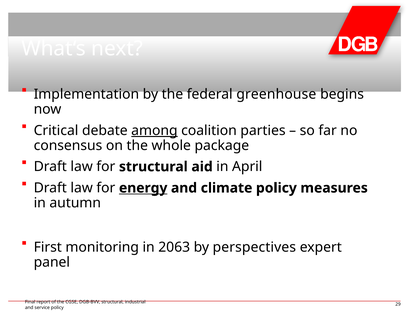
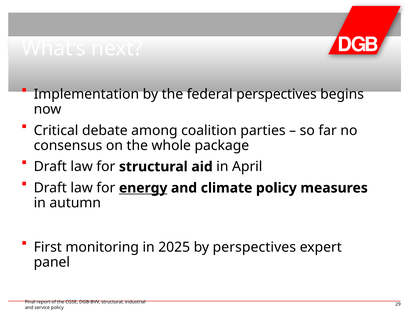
federal greenhouse: greenhouse -> perspectives
among underline: present -> none
2063: 2063 -> 2025
